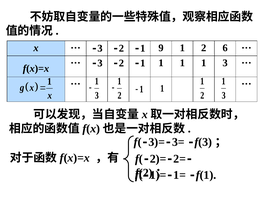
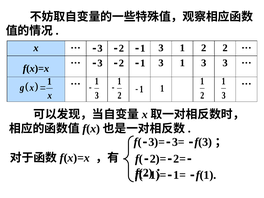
9 at (161, 48): 9 -> 3
2 6: 6 -> 2
1 at (161, 63): 1 -> 3
1 at (204, 63): 1 -> 3
